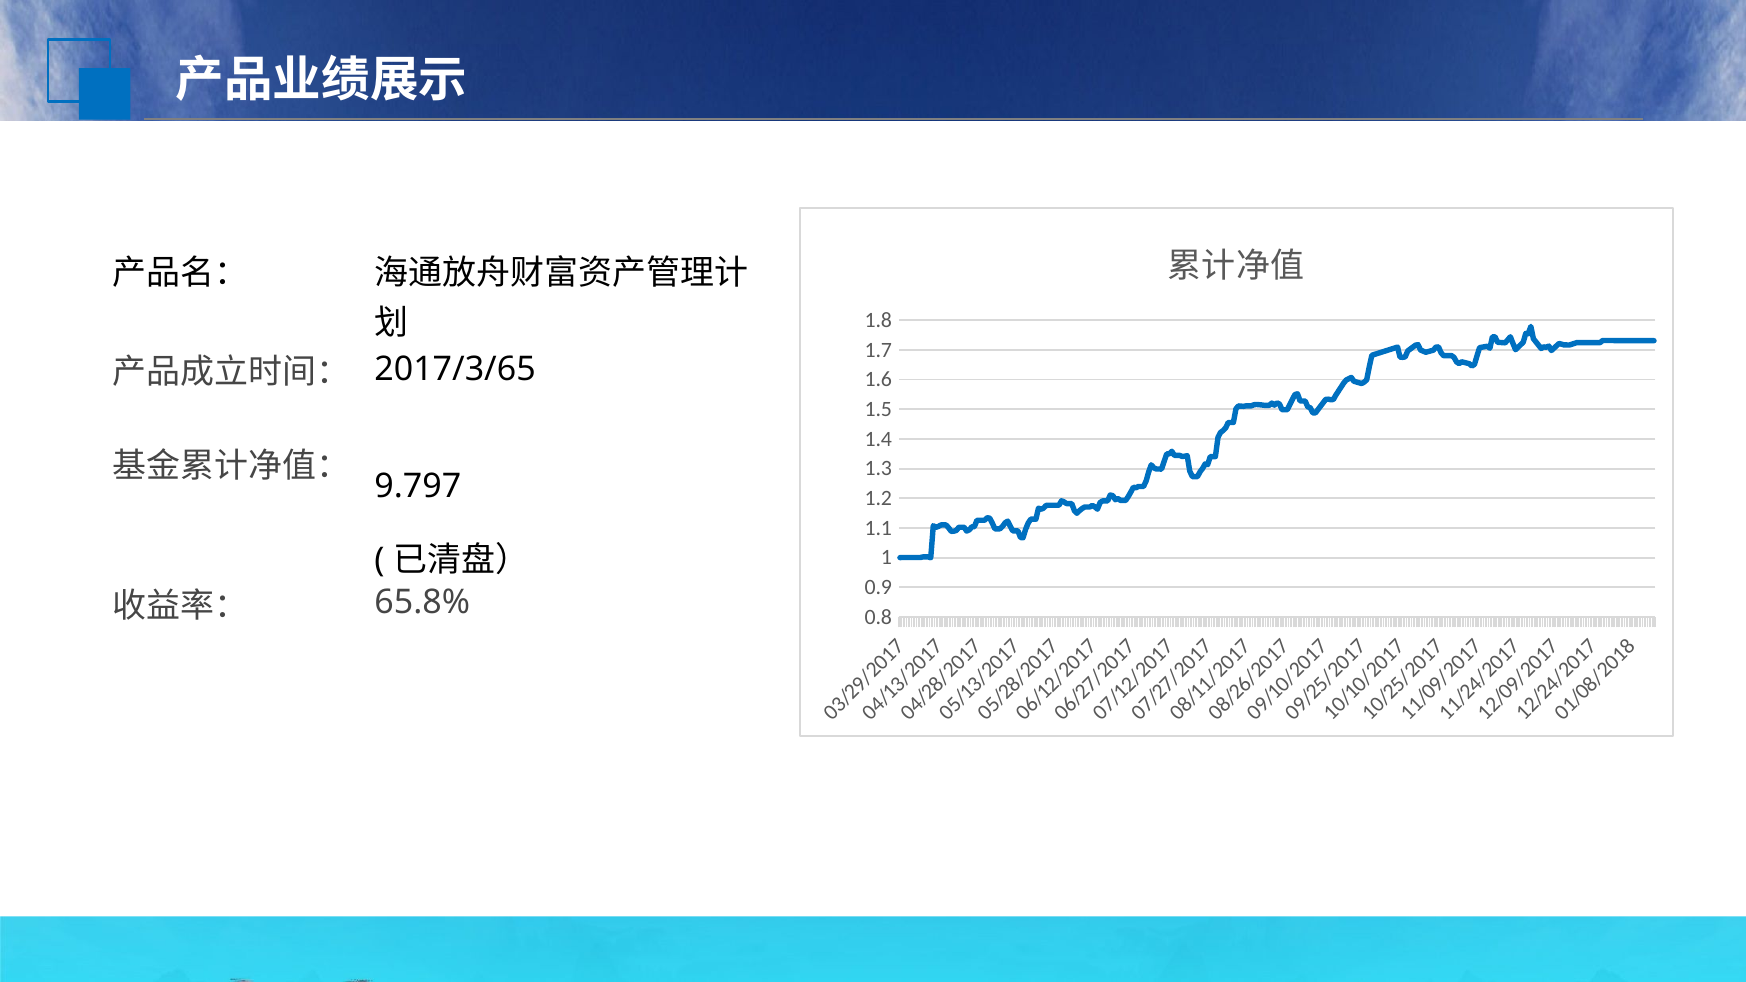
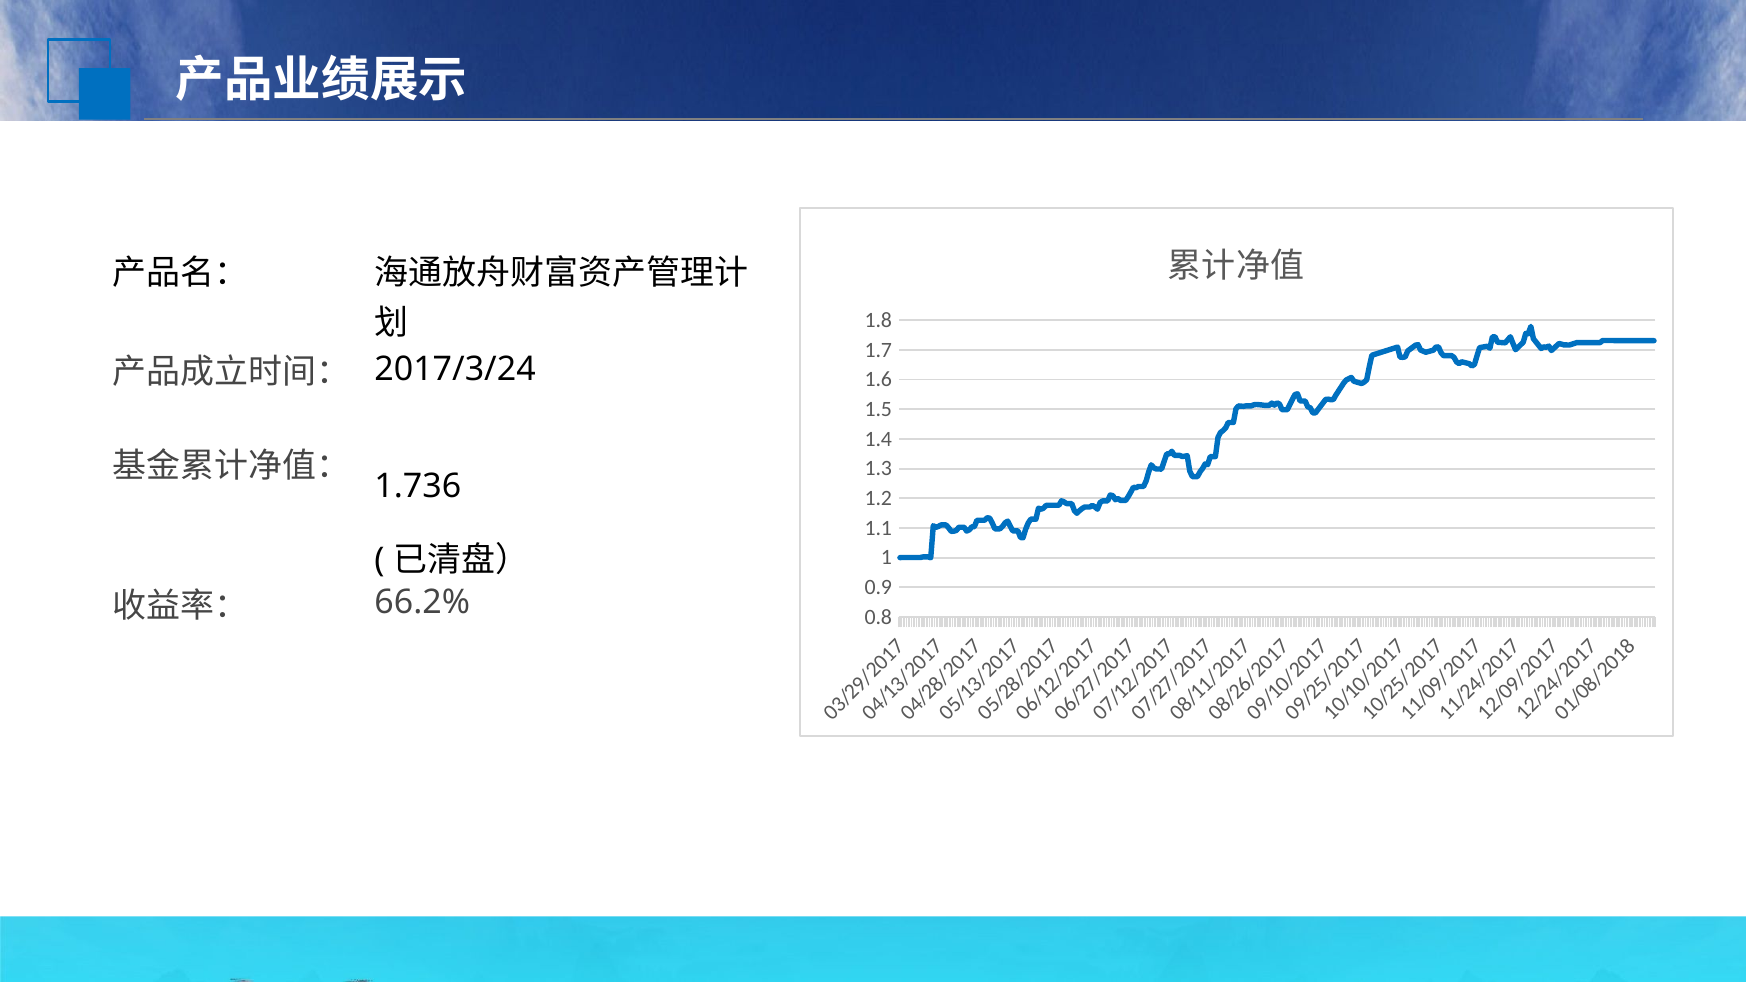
2017/3/65: 2017/3/65 -> 2017/3/24
9.797: 9.797 -> 1.736
65.8%: 65.8% -> 66.2%
